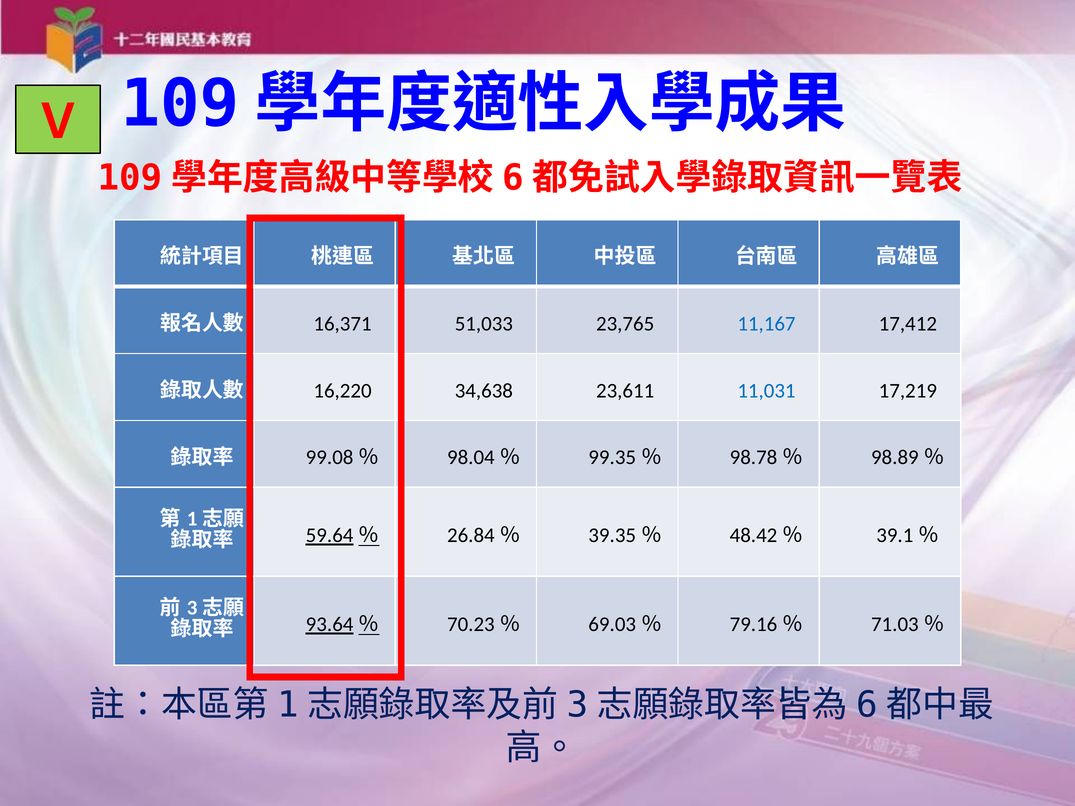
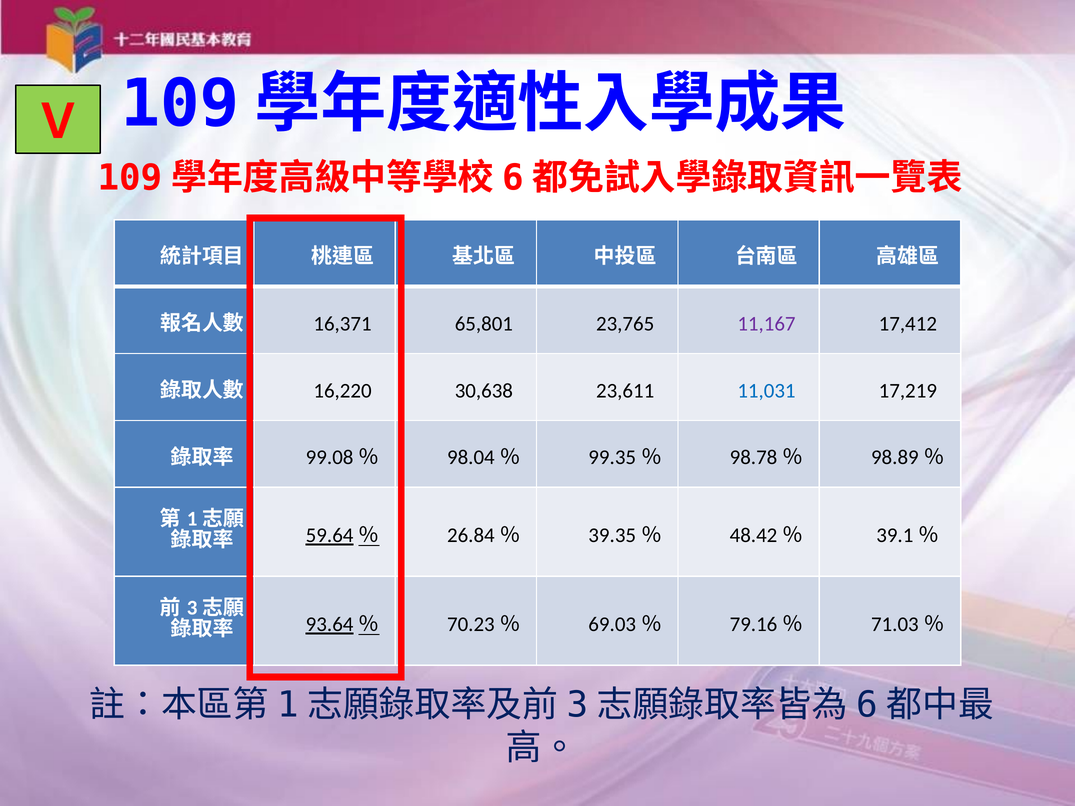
51,033: 51,033 -> 65,801
11,167 colour: blue -> purple
34,638: 34,638 -> 30,638
